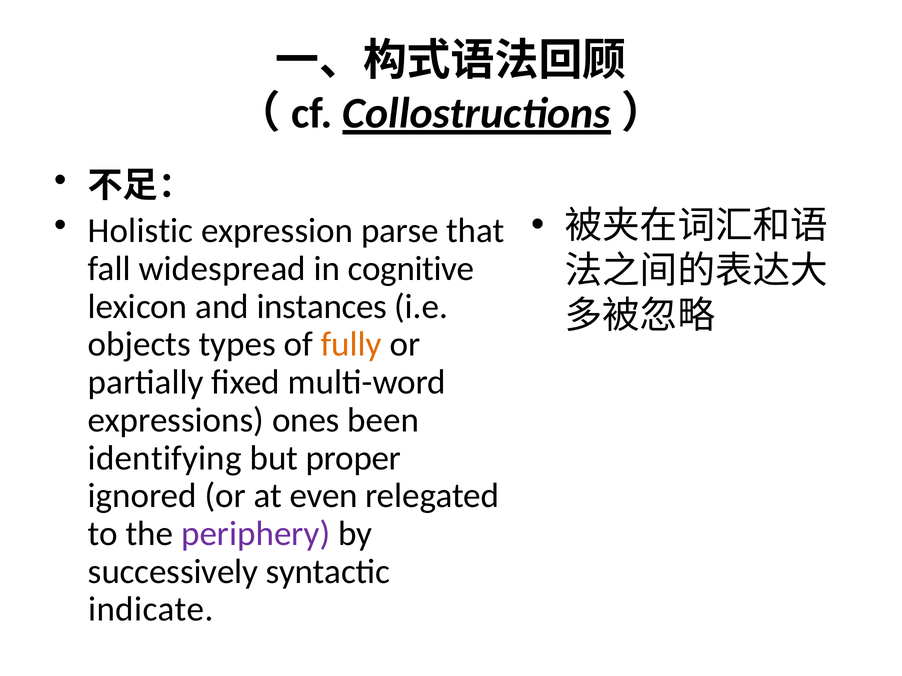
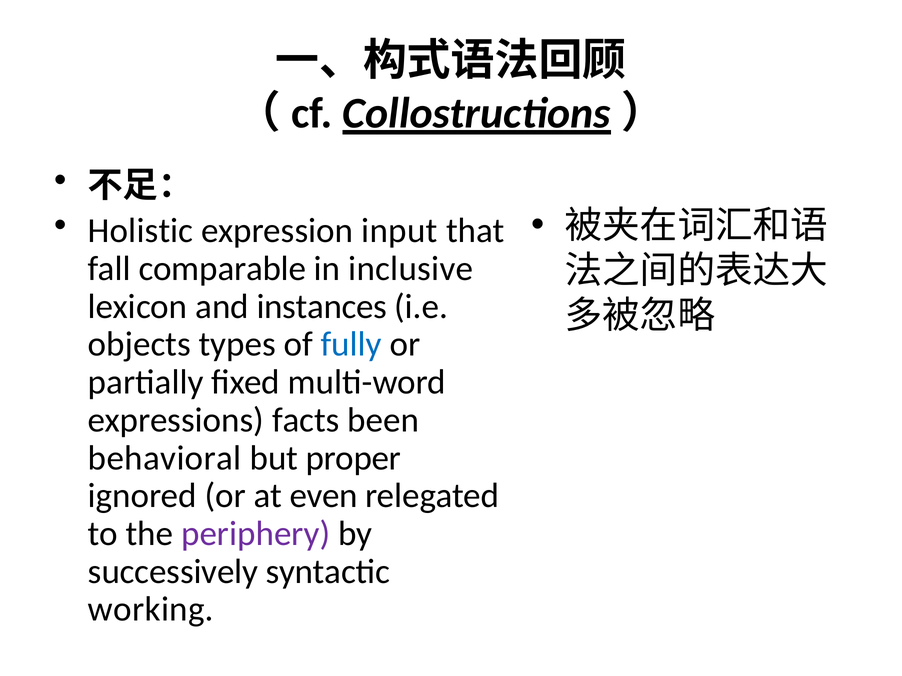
parse: parse -> input
widespread: widespread -> comparable
cognitive: cognitive -> inclusive
fully colour: orange -> blue
ones: ones -> facts
identifying: identifying -> behavioral
indicate: indicate -> working
